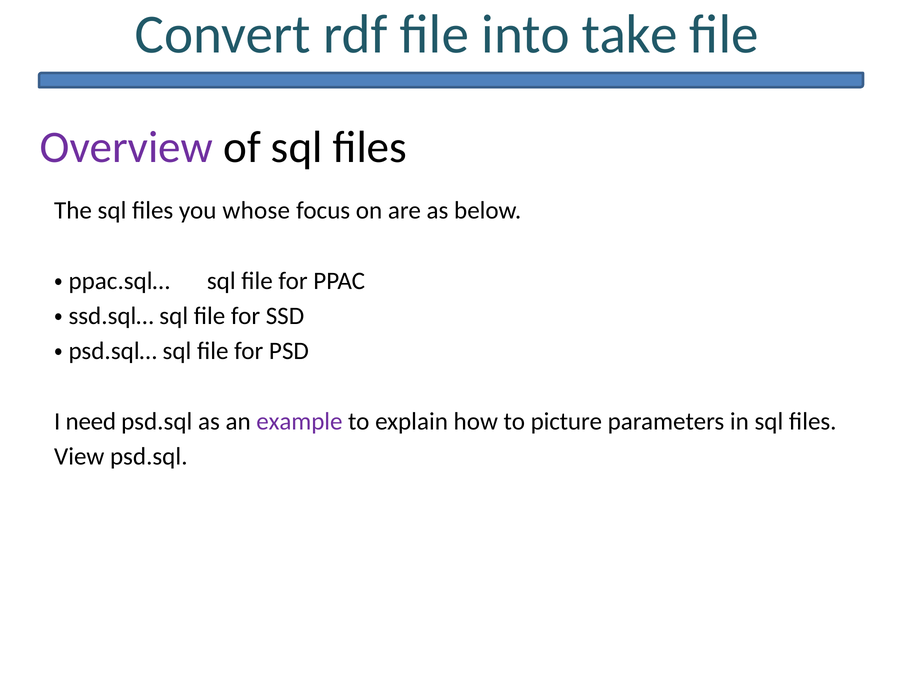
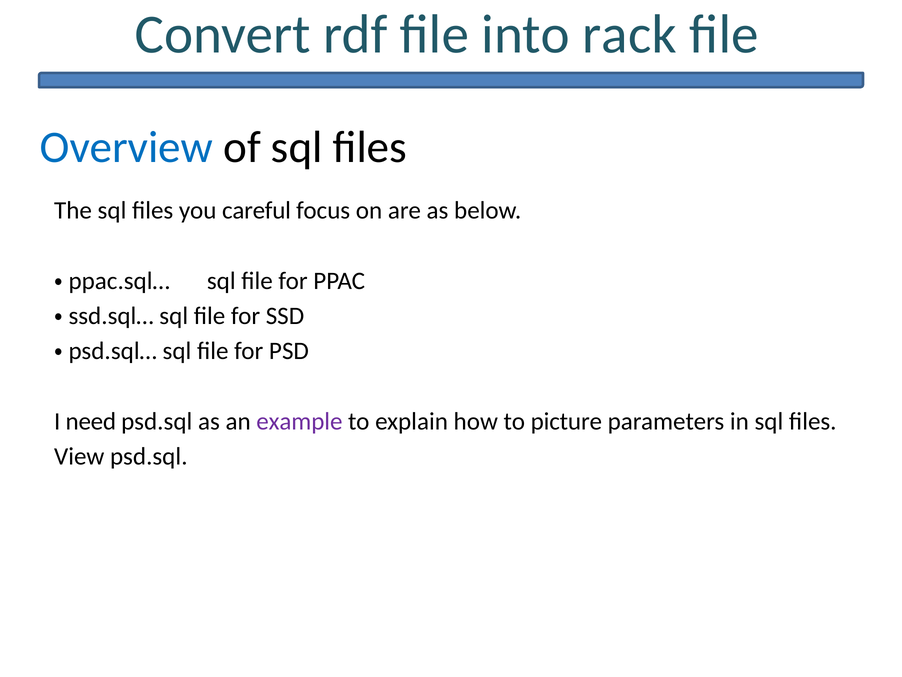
take: take -> rack
Overview colour: purple -> blue
whose: whose -> careful
